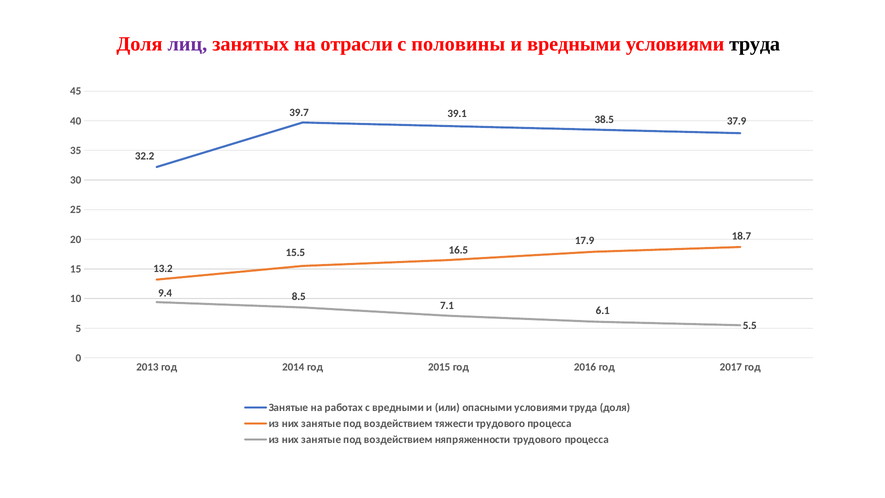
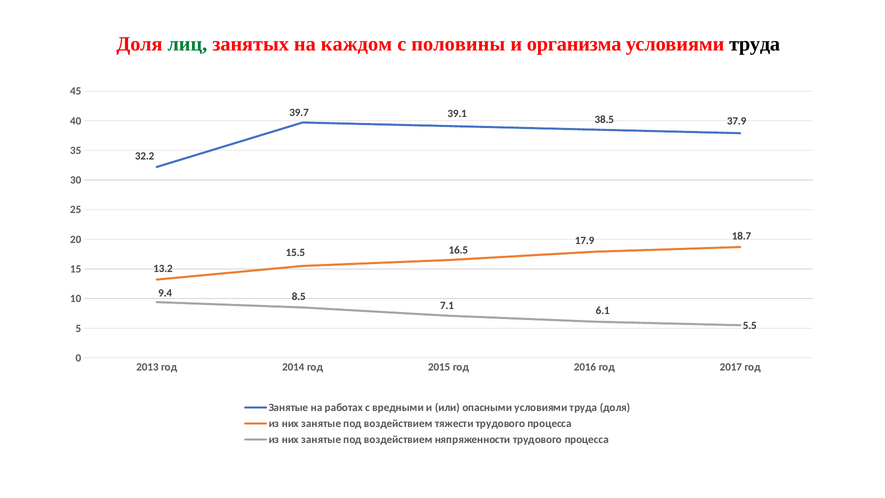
лиц colour: purple -> green
отрасли: отрасли -> каждом
и вредными: вредными -> организма
